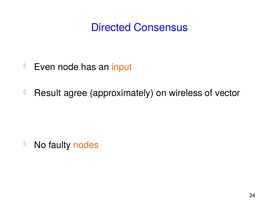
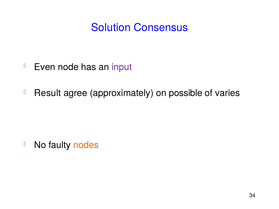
Directed: Directed -> Solution
input colour: orange -> purple
wireless: wireless -> possible
vector: vector -> varies
